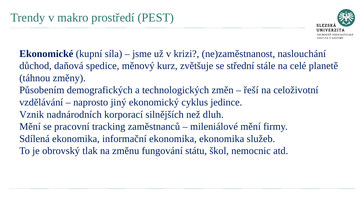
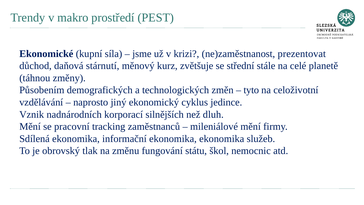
naslouchání: naslouchání -> prezentovat
spedice: spedice -> stárnutí
řeší: řeší -> tyto
